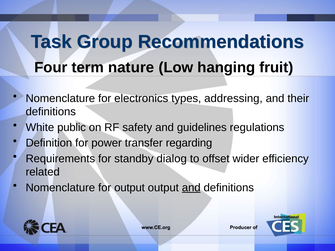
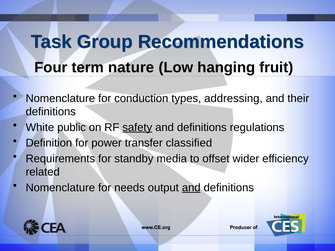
electronics: electronics -> conduction
safety underline: none -> present
guidelines at (202, 127): guidelines -> definitions
regarding: regarding -> classified
dialog: dialog -> media
for output: output -> needs
